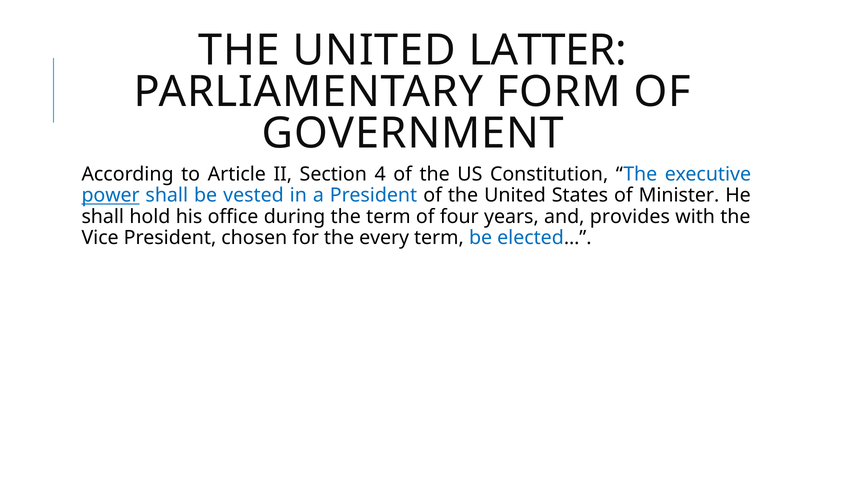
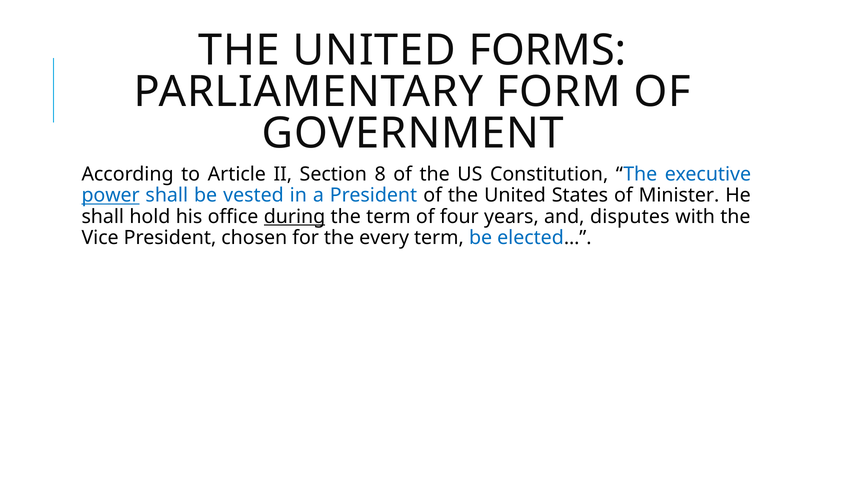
LATTER: LATTER -> FORMS
4: 4 -> 8
during underline: none -> present
provides: provides -> disputes
